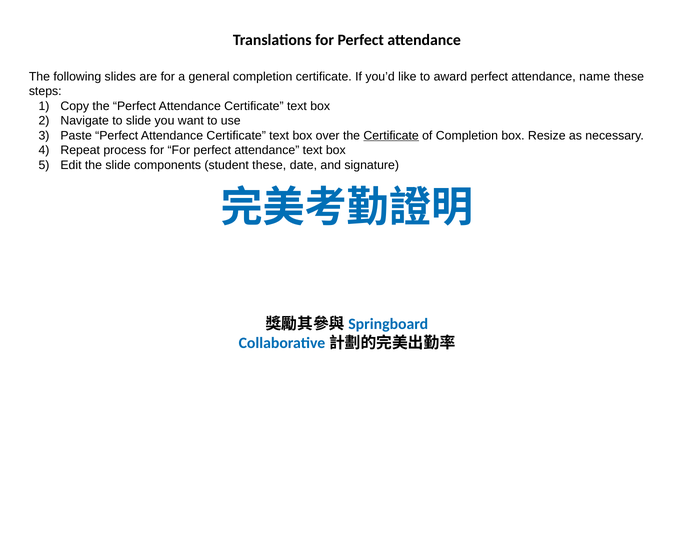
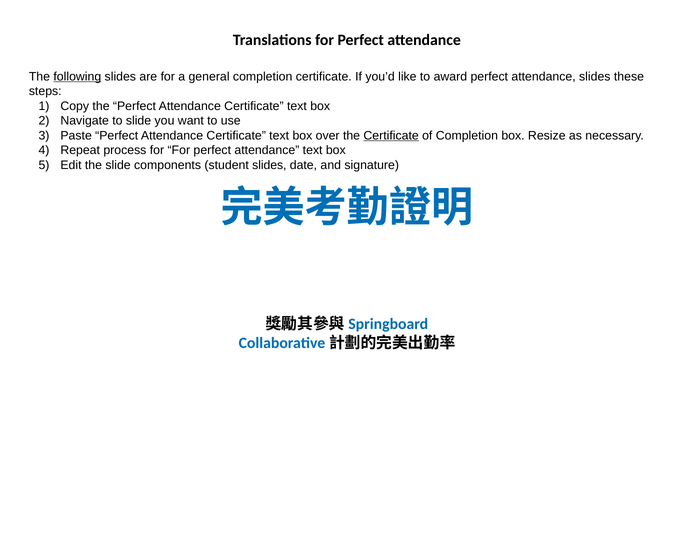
following underline: none -> present
attendance name: name -> slides
student these: these -> slides
